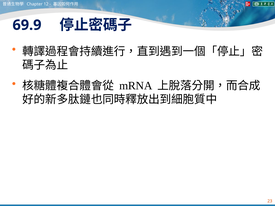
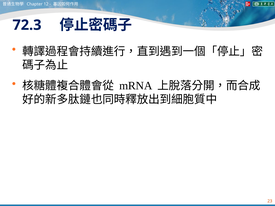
69.9: 69.9 -> 72.3
